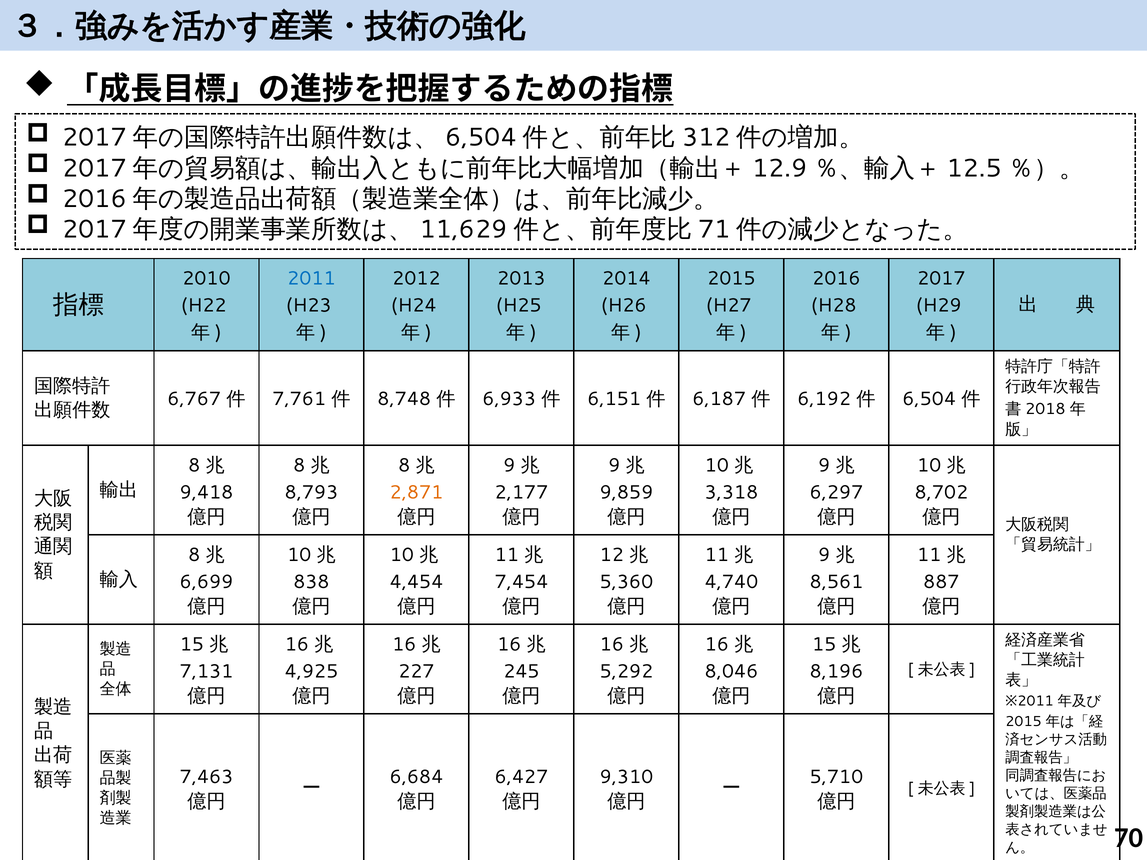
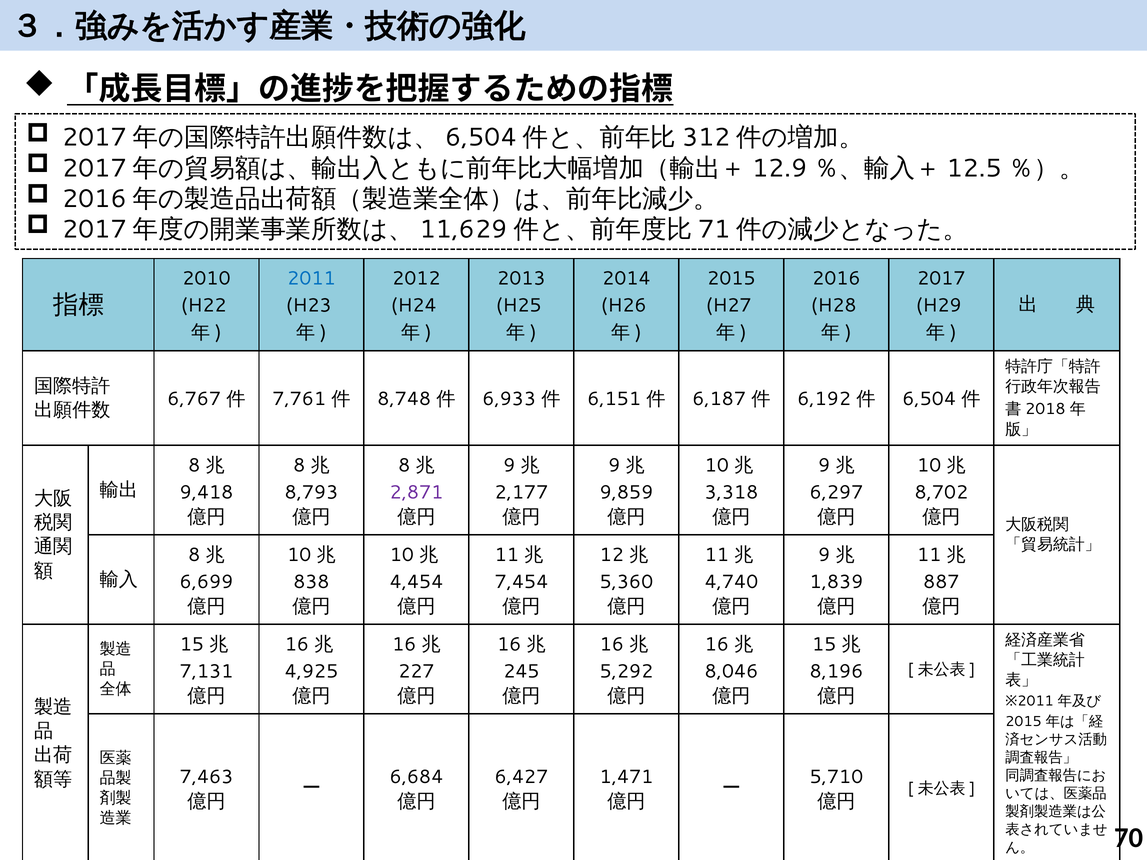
2,871 colour: orange -> purple
8,561: 8,561 -> 1,839
9,310: 9,310 -> 1,471
